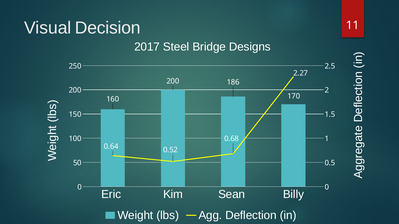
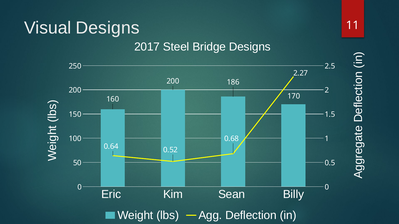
Visual Decision: Decision -> Designs
